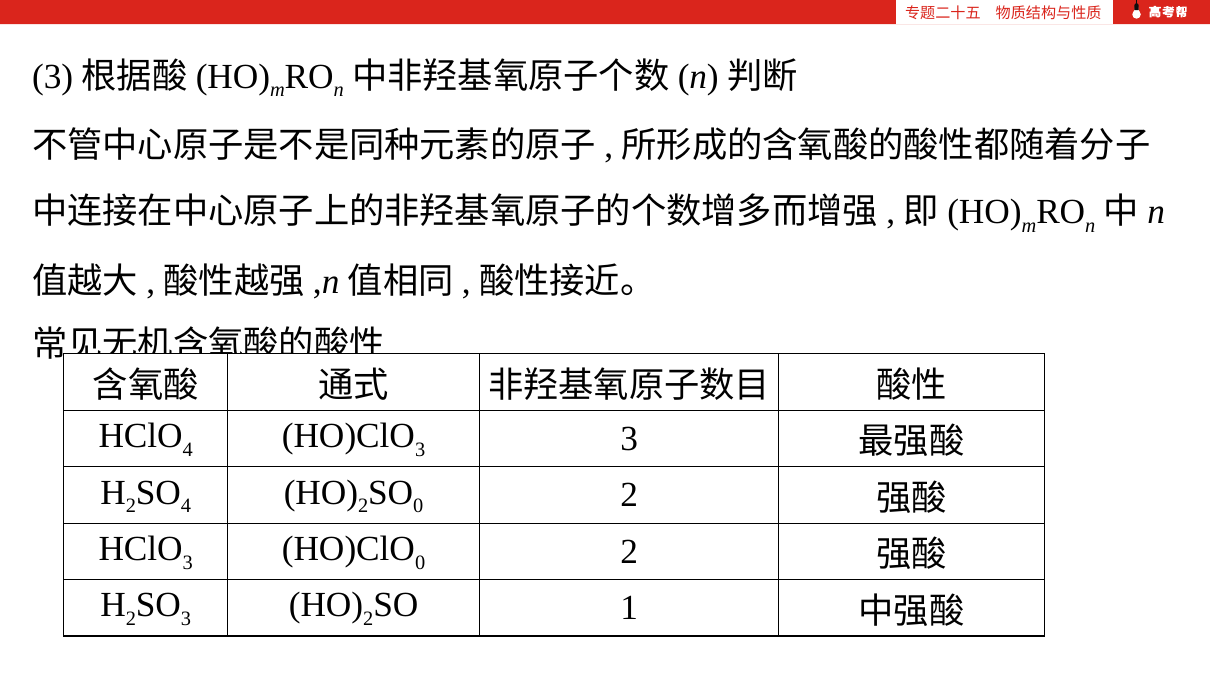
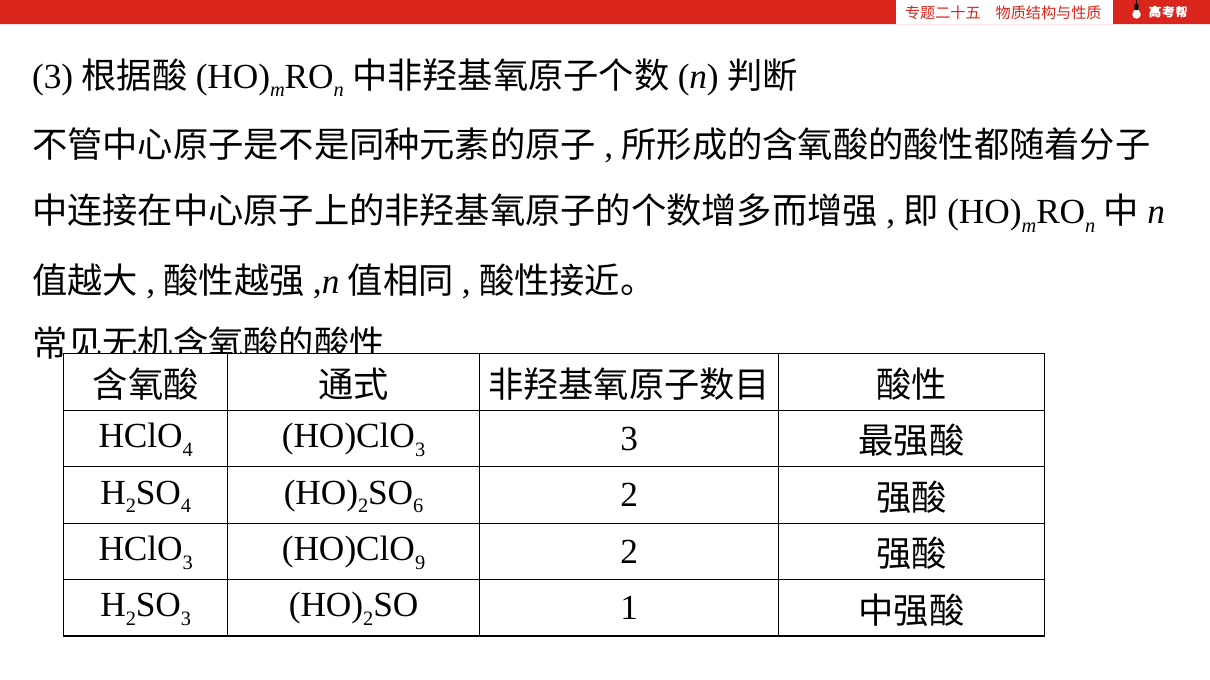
0 at (418, 507): 0 -> 6
0 at (420, 563): 0 -> 9
